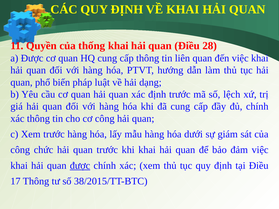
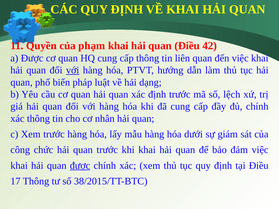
thống: thống -> phạm
28: 28 -> 42
với at (73, 70) underline: none -> present
cơ công: công -> nhân
